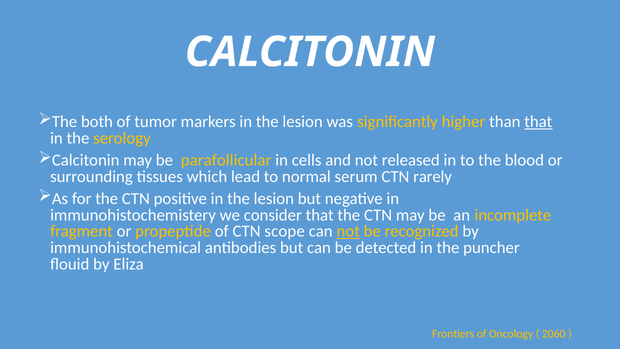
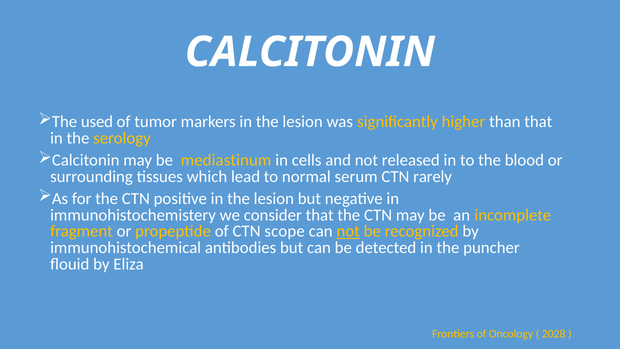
both: both -> used
that at (538, 122) underline: present -> none
parafollicular: parafollicular -> mediastinum
2060: 2060 -> 2028
